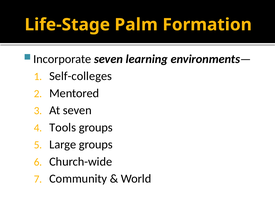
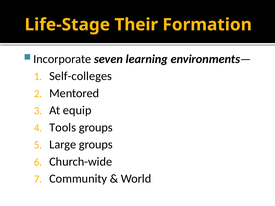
Palm: Palm -> Their
At seven: seven -> equip
